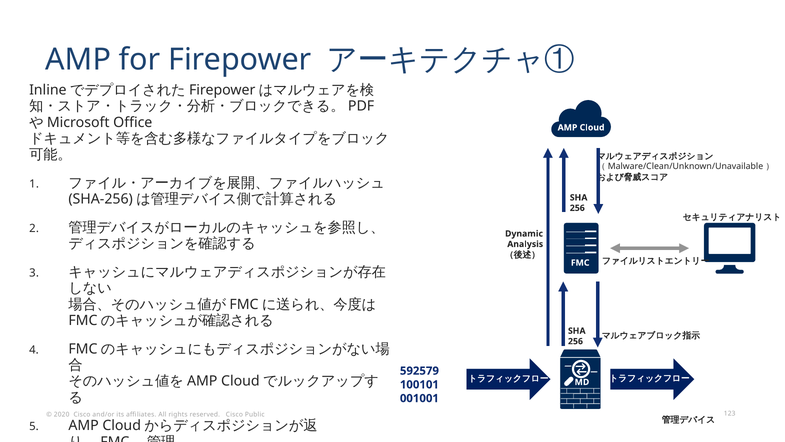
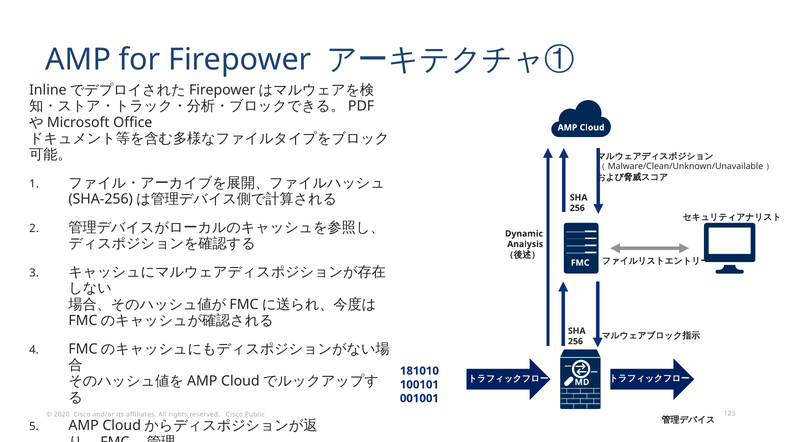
592579: 592579 -> 181010
